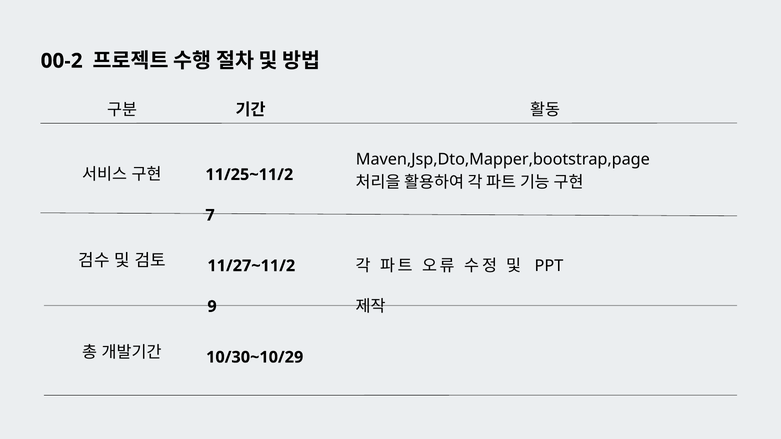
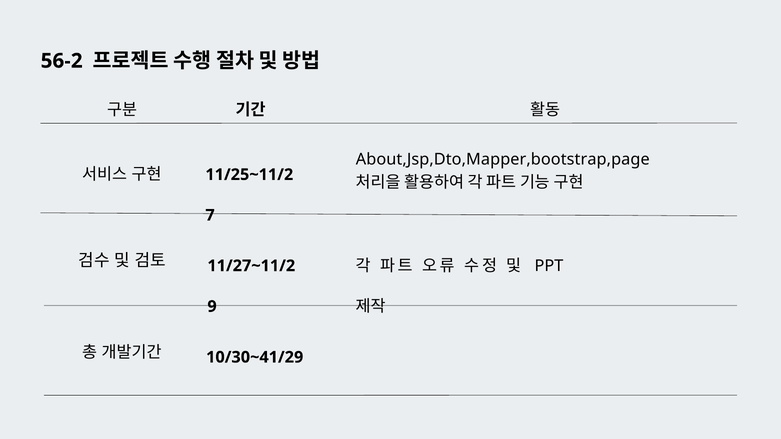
00-2: 00-2 -> 56-2
Maven,Jsp,Dto,Mapper,bootstrap,page: Maven,Jsp,Dto,Mapper,bootstrap,page -> About,Jsp,Dto,Mapper,bootstrap,page
10/30~10/29: 10/30~10/29 -> 10/30~41/29
